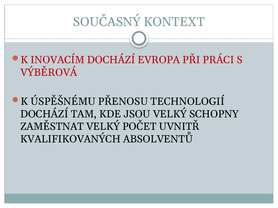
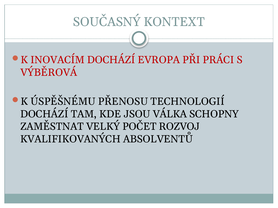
JSOU VELKÝ: VELKÝ -> VÁLKA
UVNITŘ: UVNITŘ -> ROZVOJ
